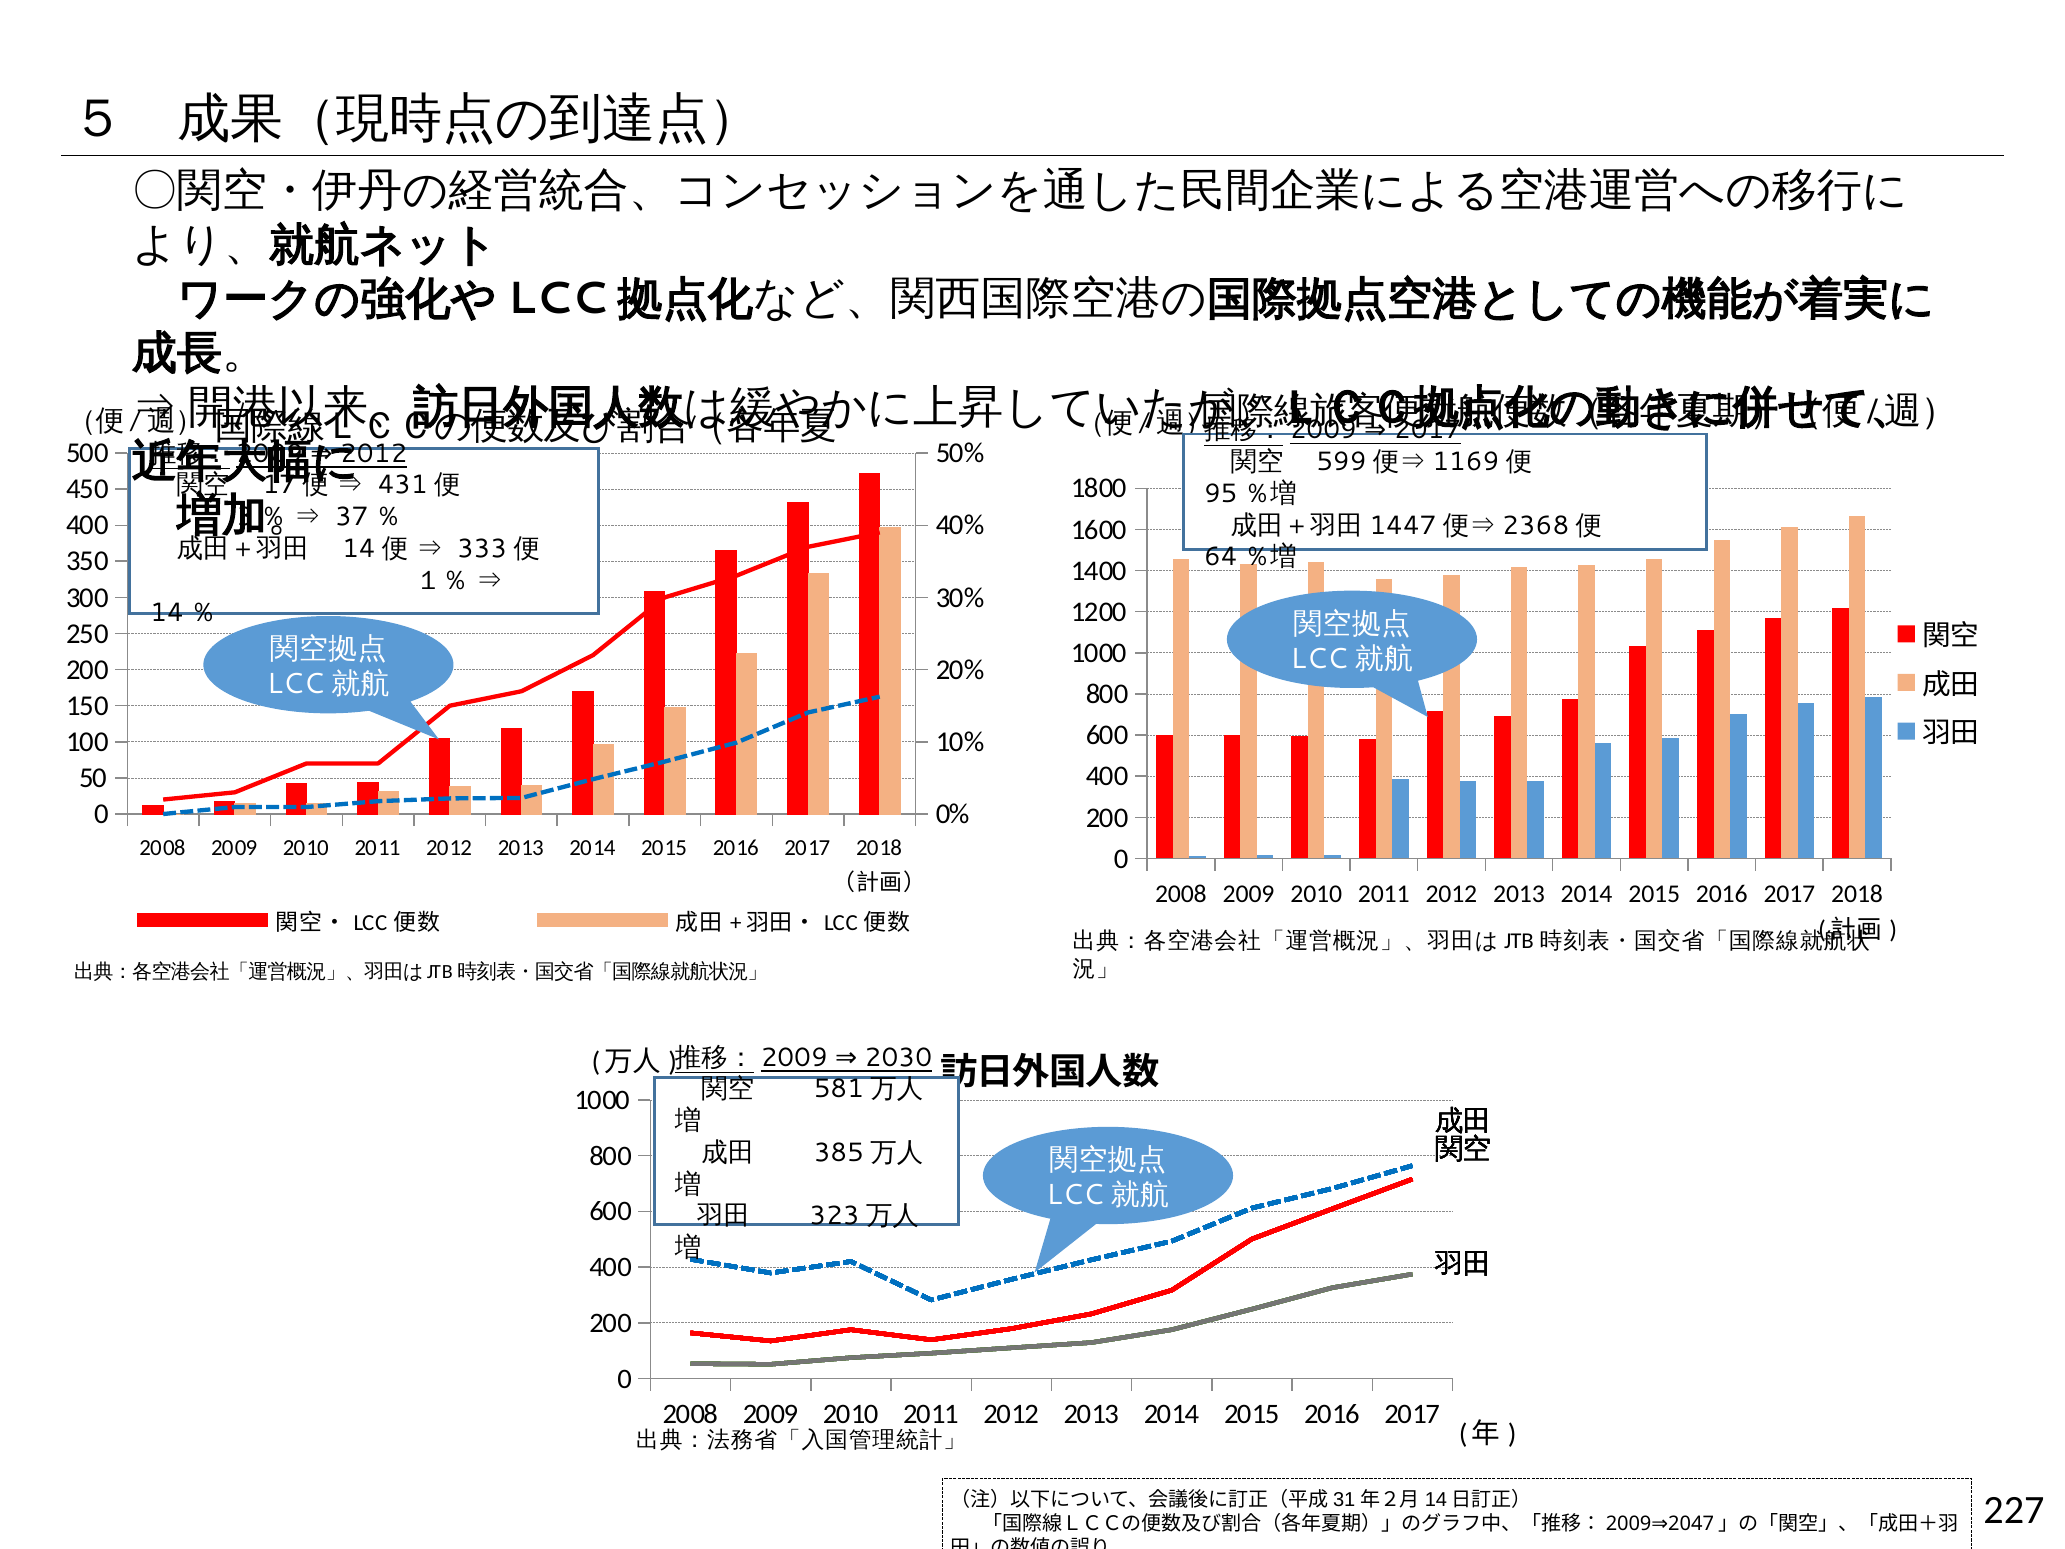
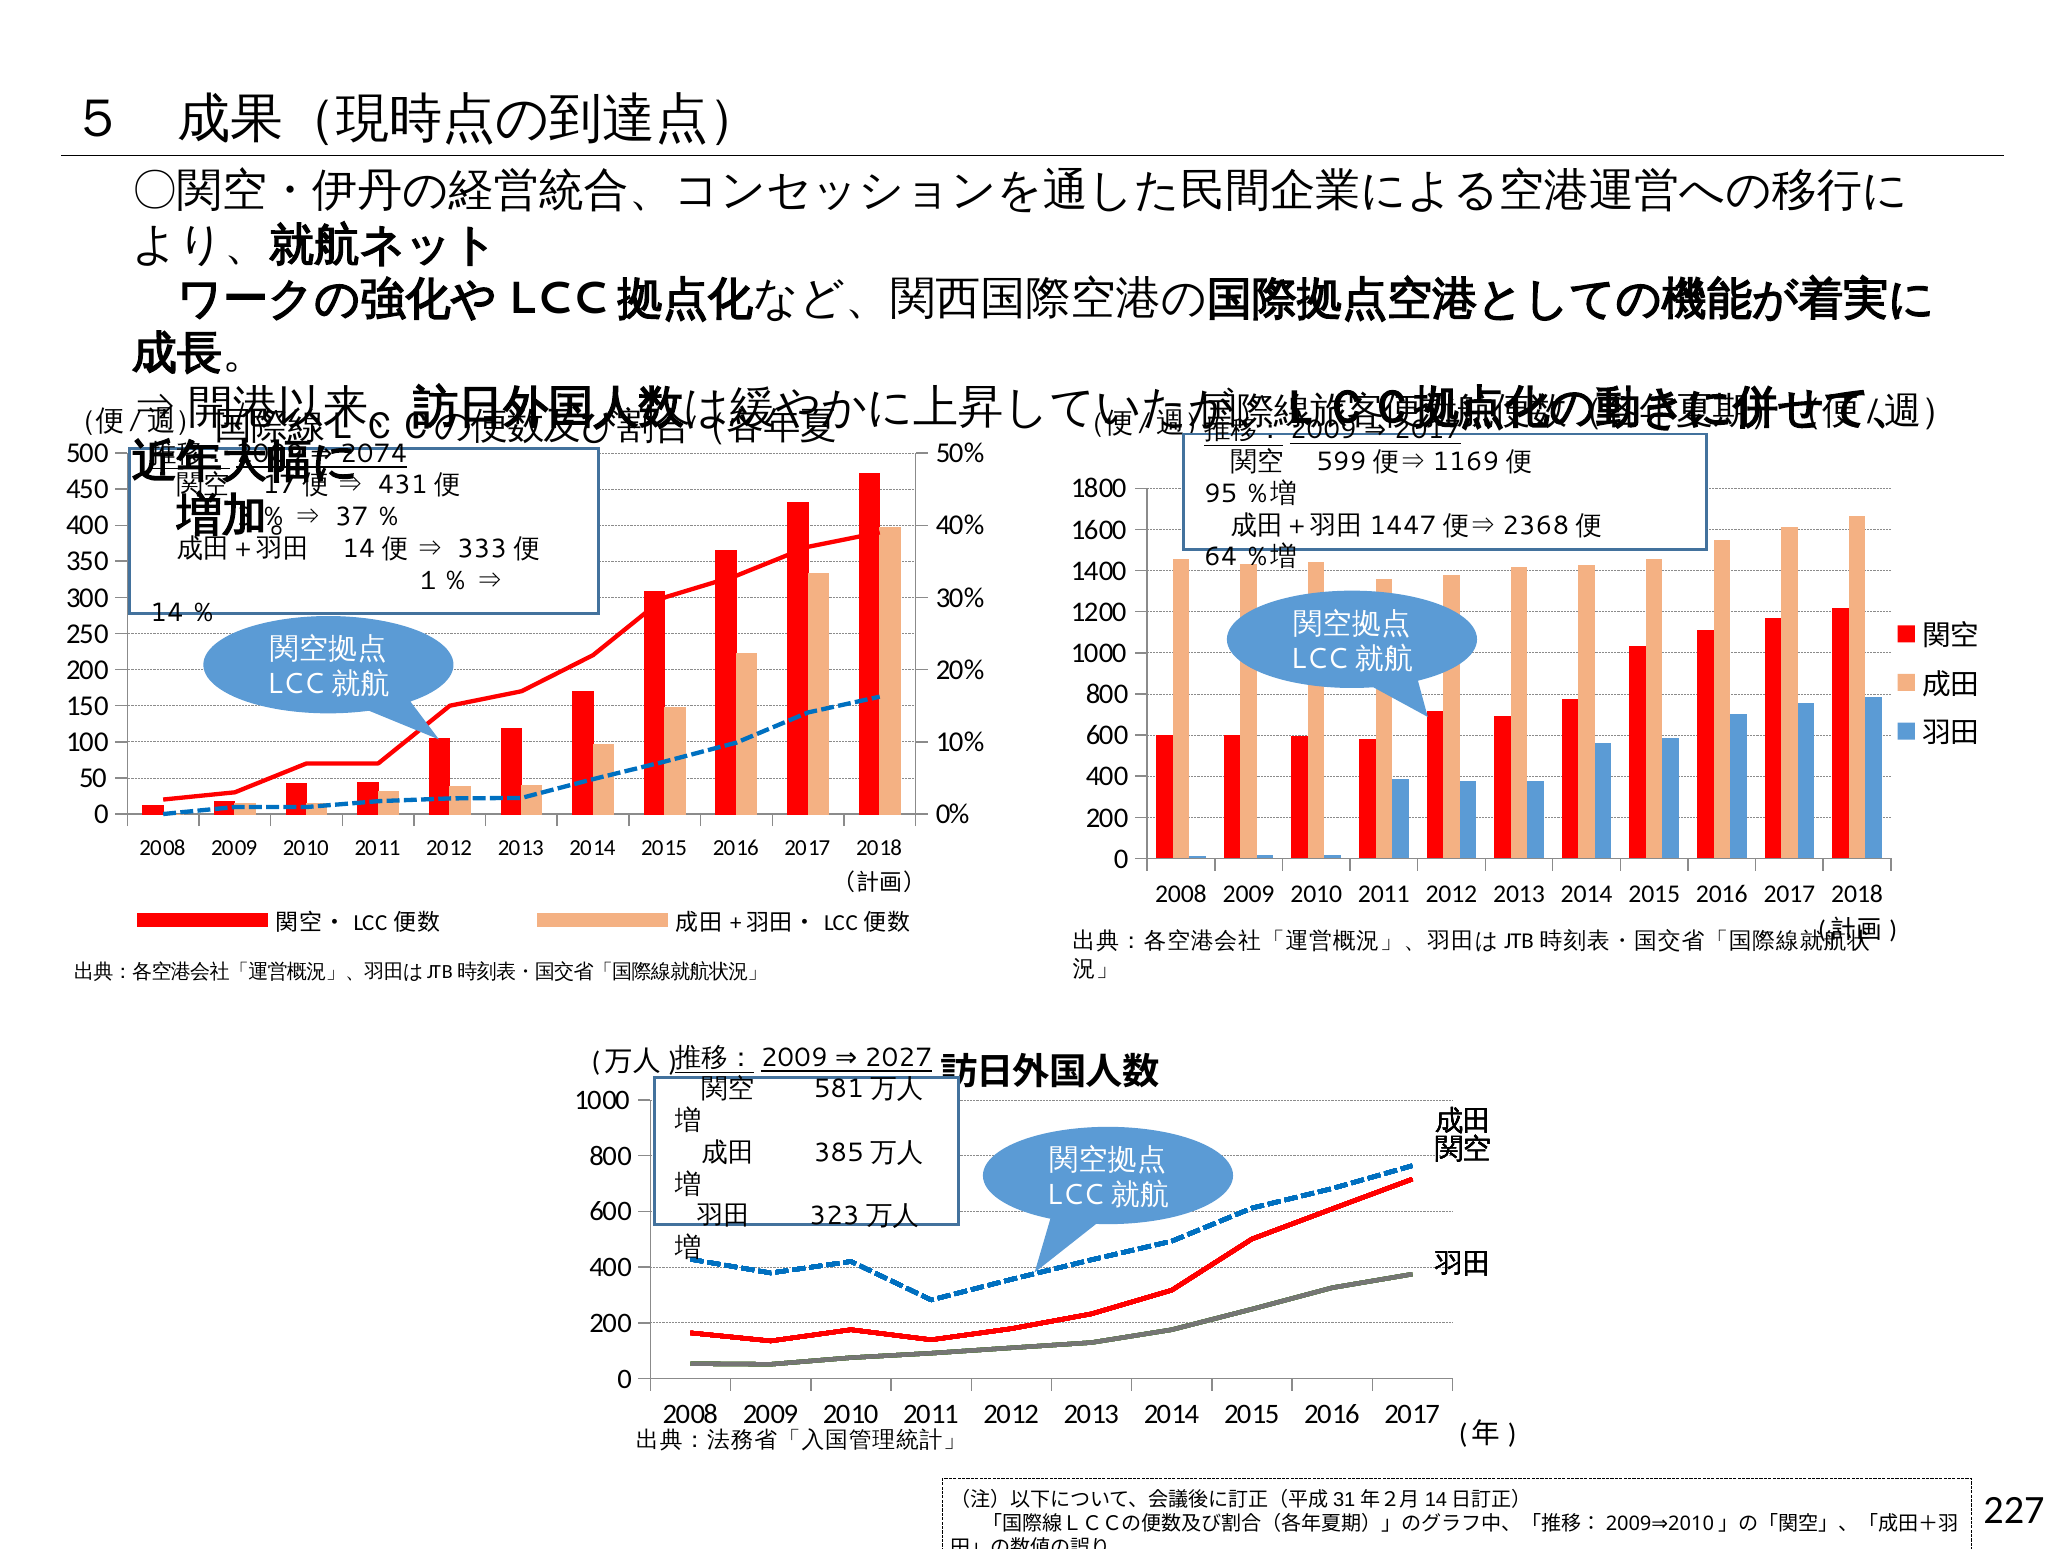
2012 at (374, 453): 2012 -> 2074
2030: 2030 -> 2027
2047 at (1691, 1524): 2047 -> 2010
